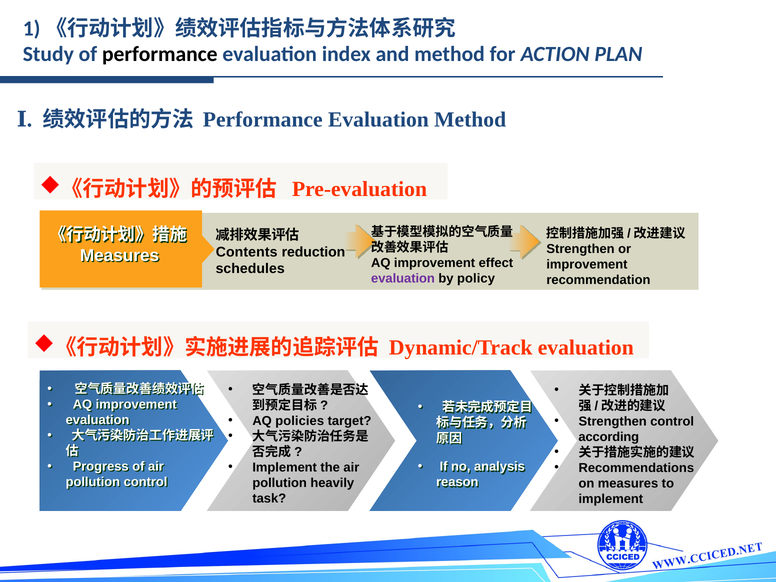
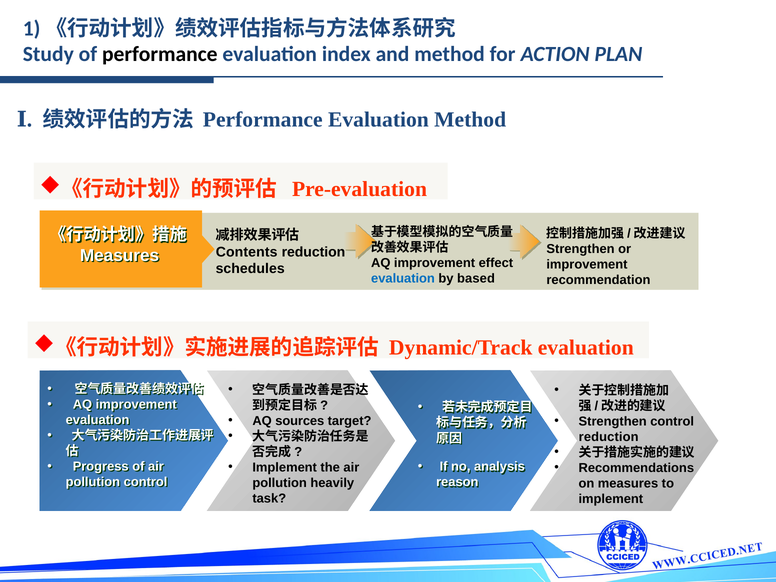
evaluation at (403, 278) colour: purple -> blue
policy: policy -> based
policies: policies -> sources
according at (609, 437): according -> reduction
